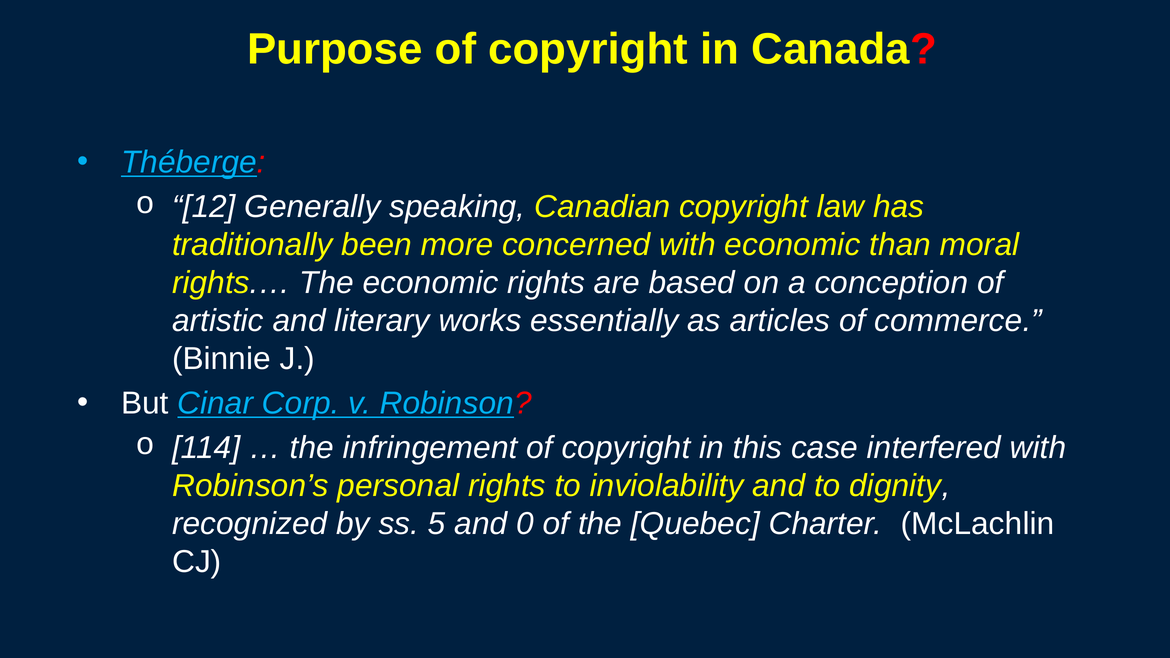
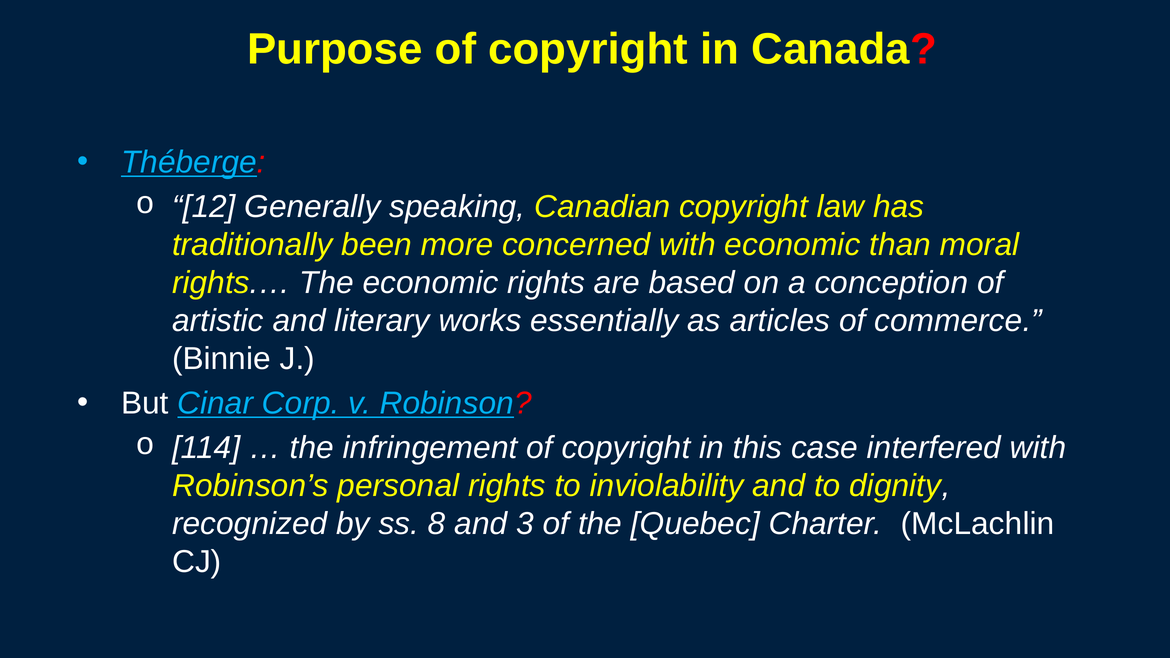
5: 5 -> 8
0: 0 -> 3
